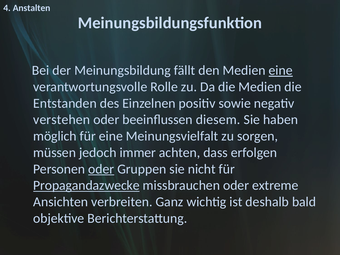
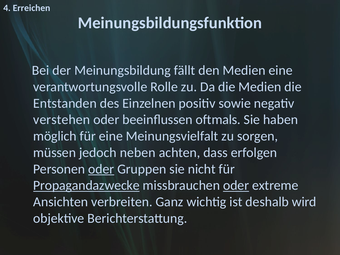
Anstalten: Anstalten -> Erreichen
eine at (281, 70) underline: present -> none
diesem: diesem -> oftmals
immer: immer -> neben
oder at (236, 185) underline: none -> present
bald: bald -> wird
